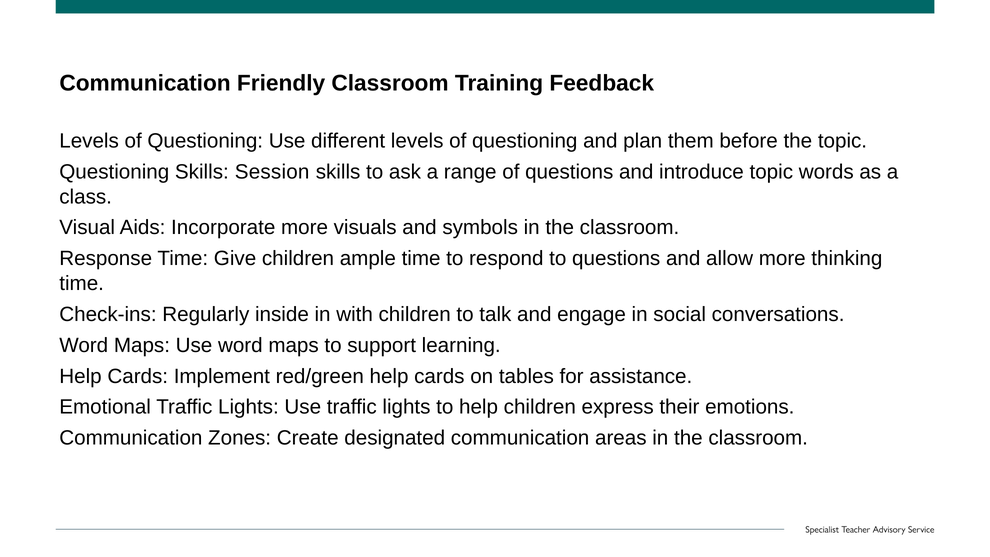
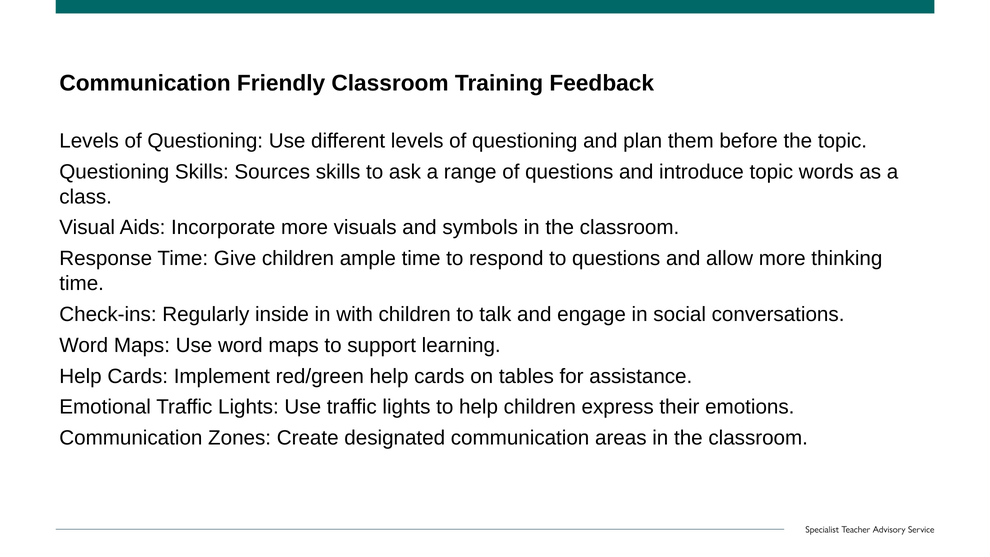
Session: Session -> Sources
